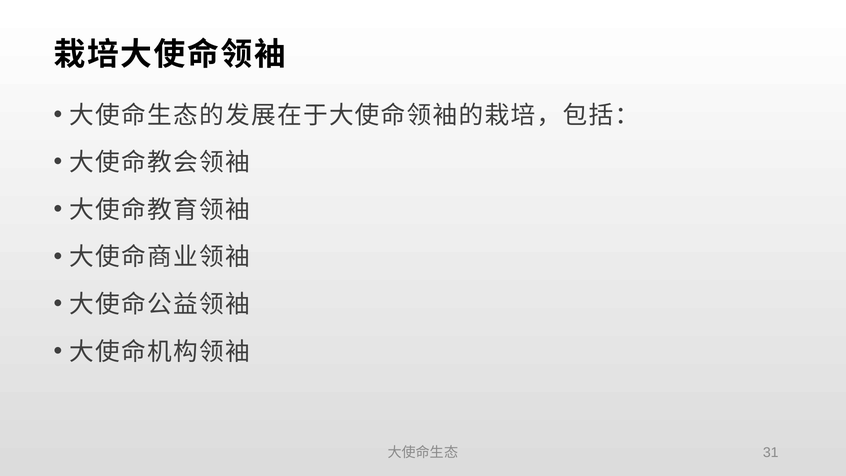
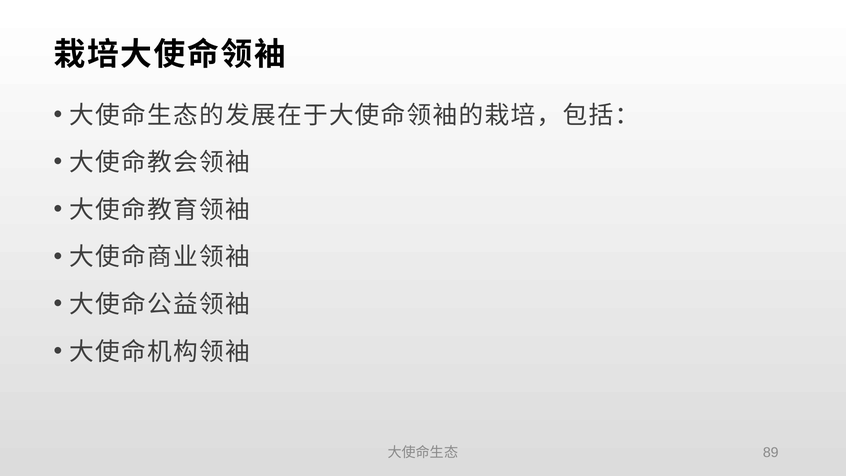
31: 31 -> 89
